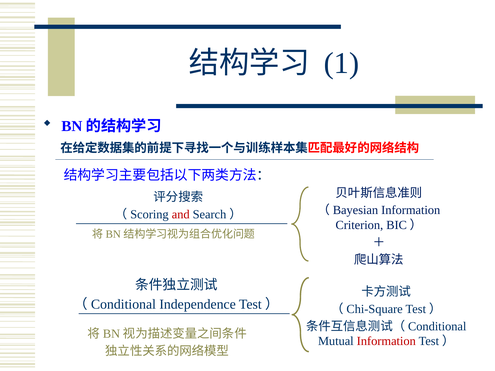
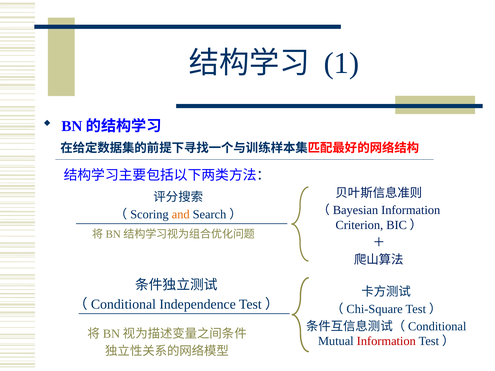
and colour: red -> orange
